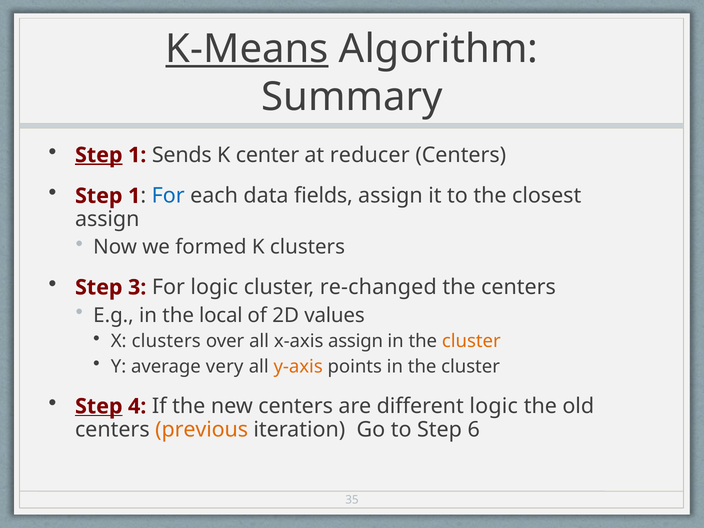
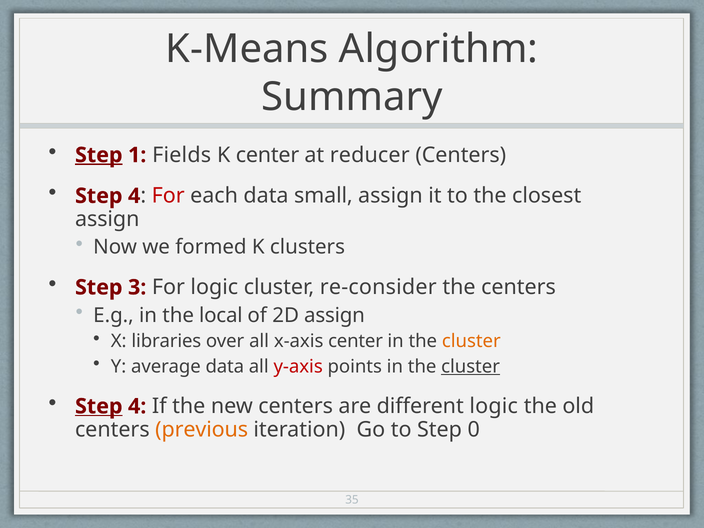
K-Means underline: present -> none
Sends: Sends -> Fields
1 at (134, 196): 1 -> 4
For at (168, 196) colour: blue -> red
fields: fields -> small
re-changed: re-changed -> re-consider
2D values: values -> assign
X clusters: clusters -> libraries
x-axis assign: assign -> center
average very: very -> data
y-axis colour: orange -> red
cluster at (471, 367) underline: none -> present
6: 6 -> 0
